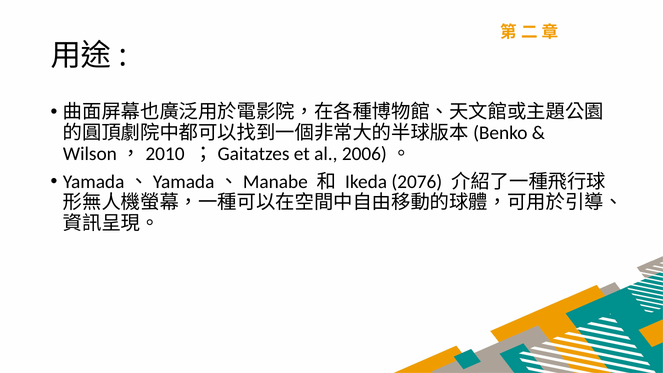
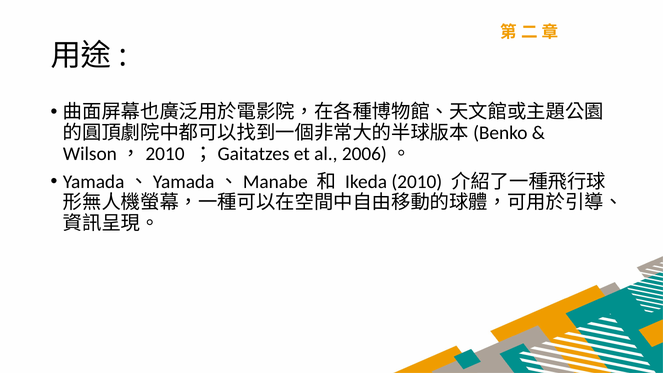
2076: 2076 -> 2010
